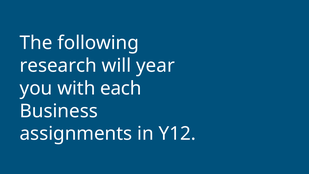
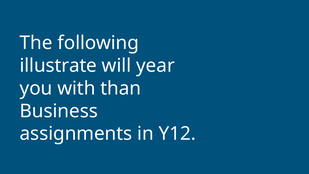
research: research -> illustrate
each: each -> than
